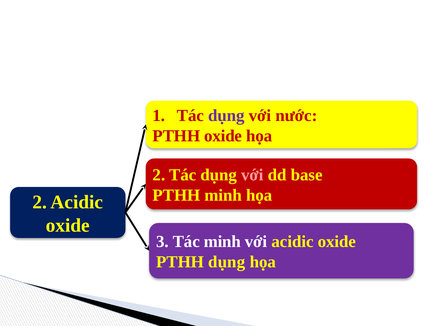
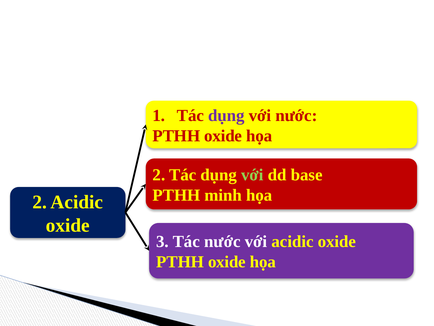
với at (252, 175) colour: pink -> light green
Tác minh: minh -> nước
dụng at (227, 262): dụng -> oxide
